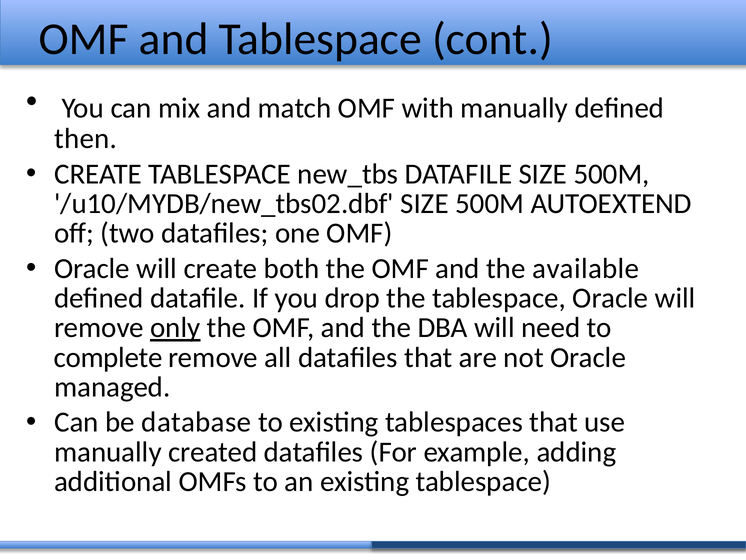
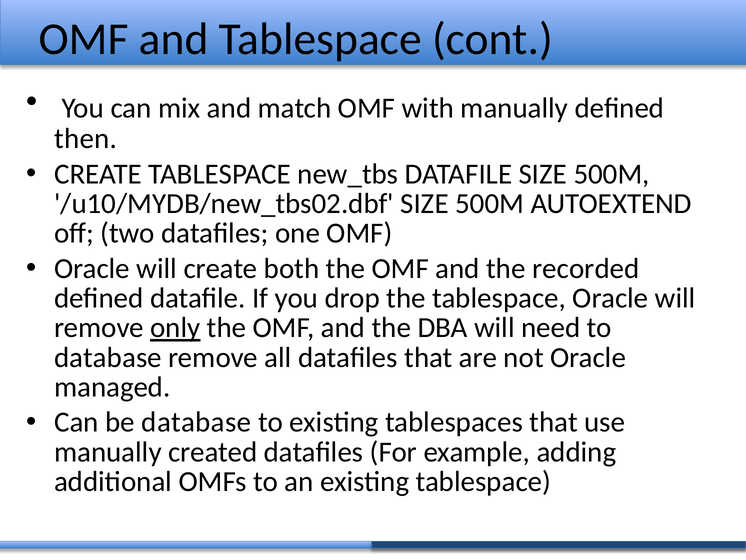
available: available -> recorded
complete at (108, 357): complete -> database
